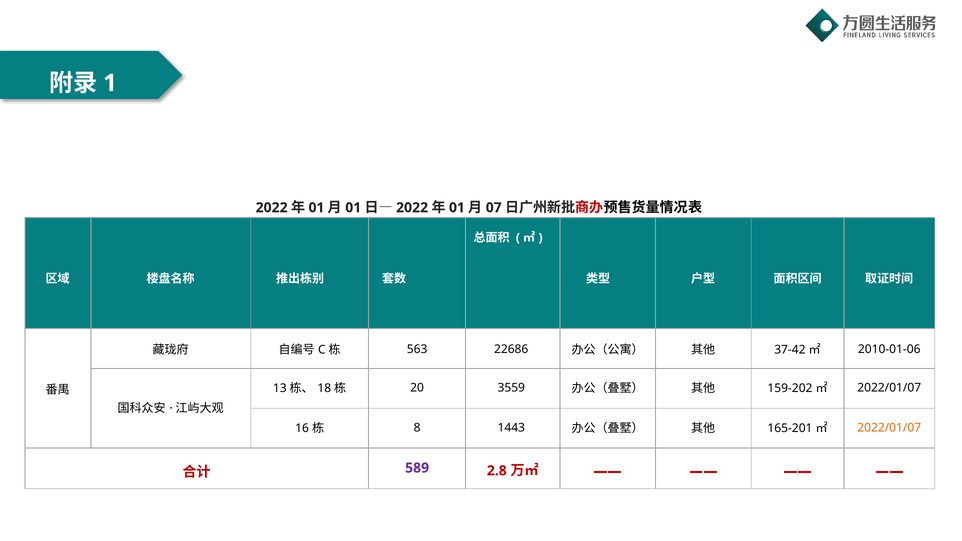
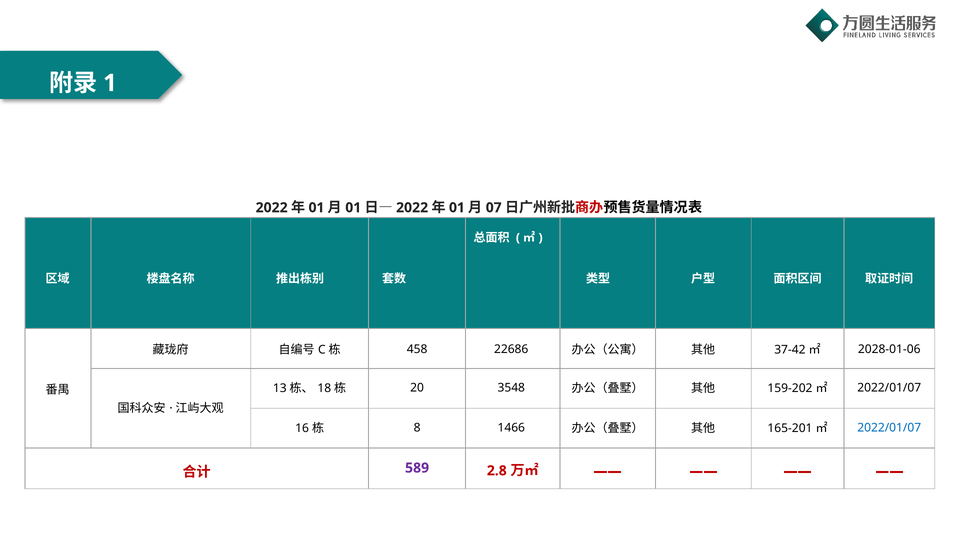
563: 563 -> 458
2010-01-06: 2010-01-06 -> 2028-01-06
3559: 3559 -> 3548
1443: 1443 -> 1466
2022/01/07 at (889, 428) colour: orange -> blue
